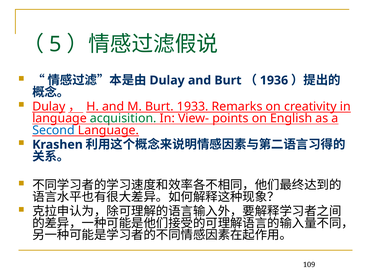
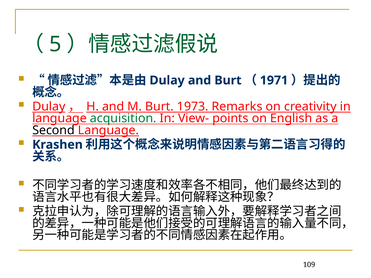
1936: 1936 -> 1971
1933: 1933 -> 1973
Second colour: blue -> black
